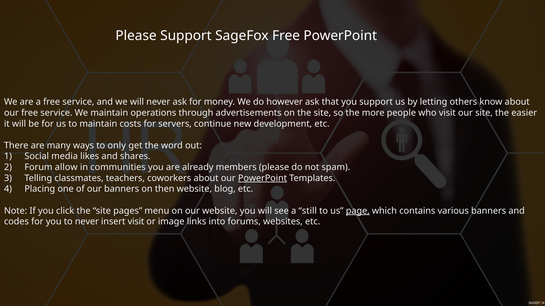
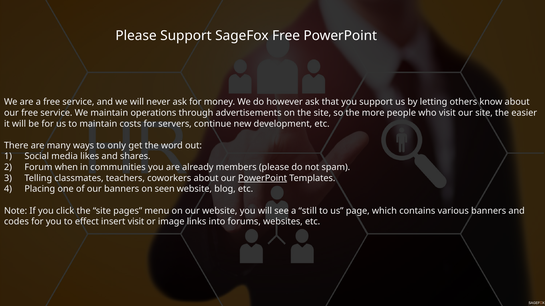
allow: allow -> when
then: then -> seen
page underline: present -> none
to never: never -> effect
